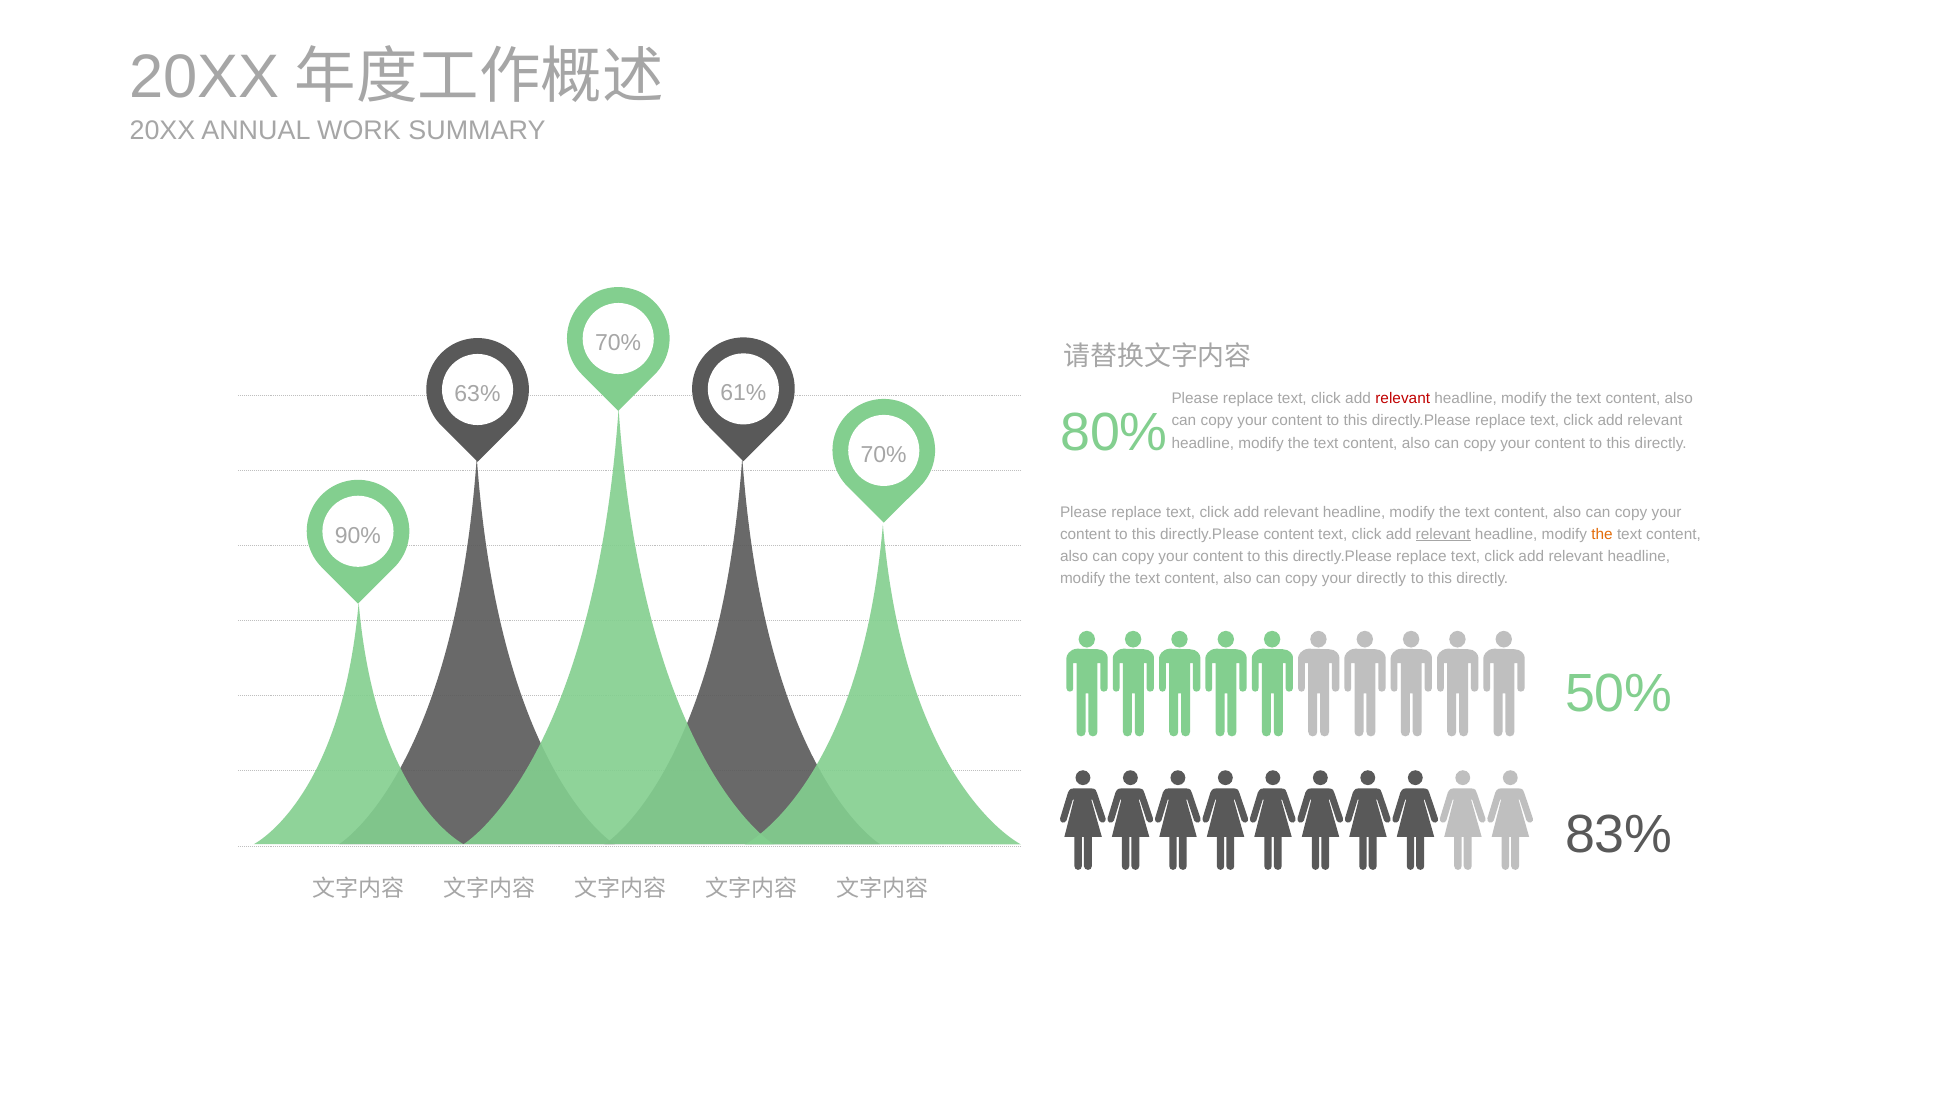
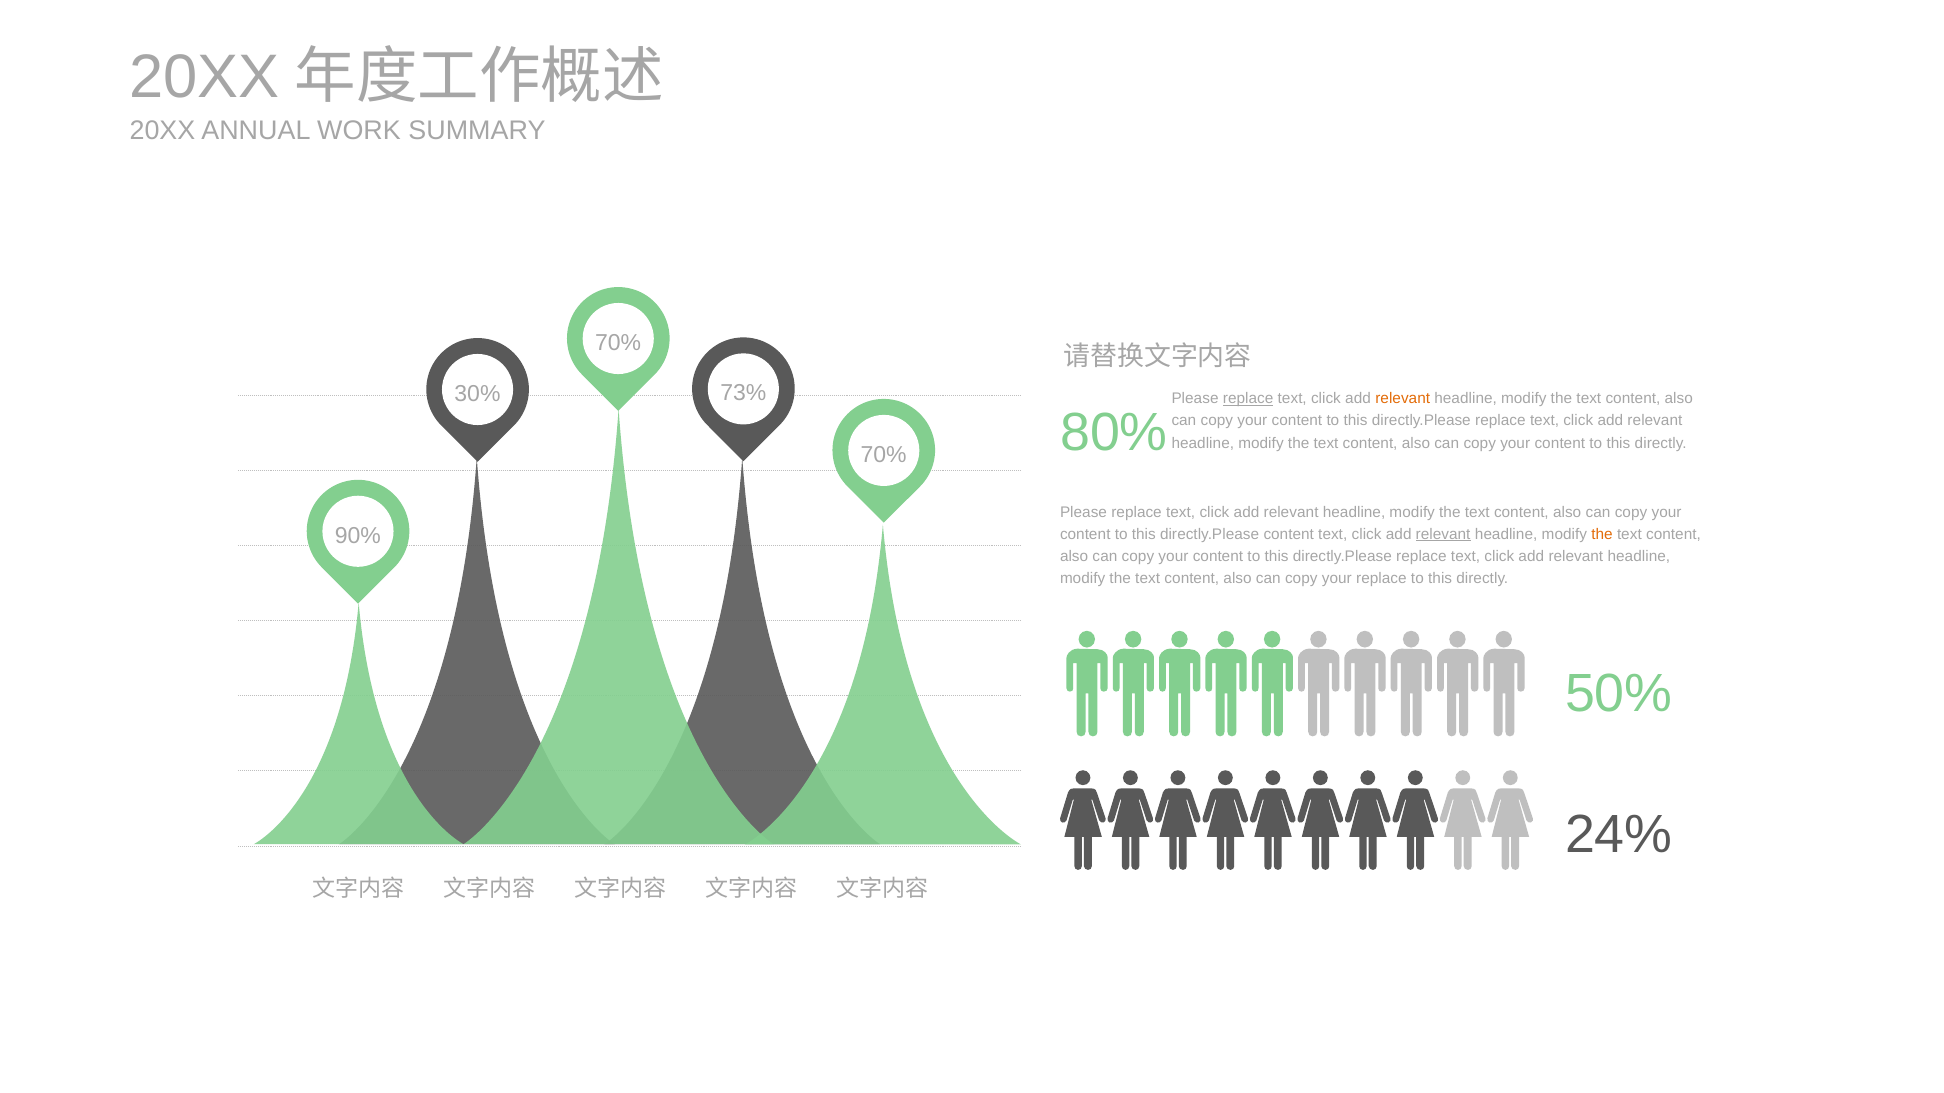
61%: 61% -> 73%
63%: 63% -> 30%
replace at (1248, 399) underline: none -> present
relevant at (1403, 399) colour: red -> orange
your directly: directly -> replace
83%: 83% -> 24%
